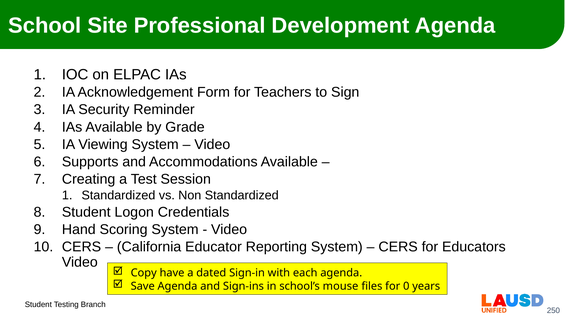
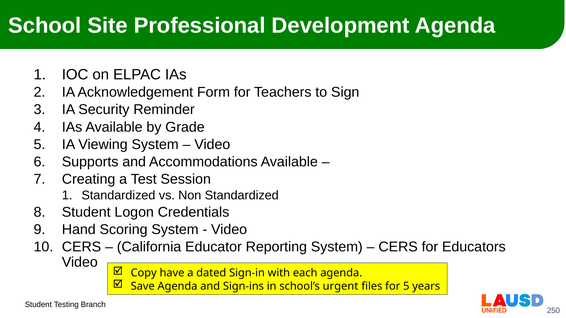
mouse: mouse -> urgent
for 0: 0 -> 5
